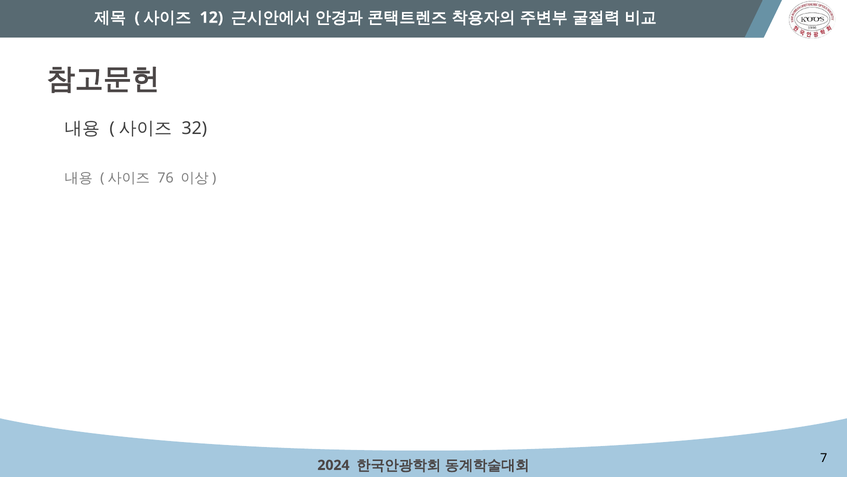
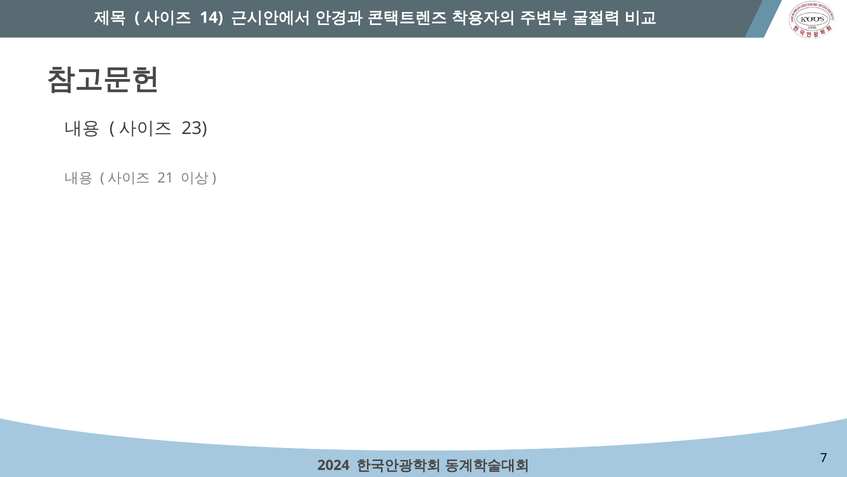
12: 12 -> 14
32: 32 -> 23
76: 76 -> 21
